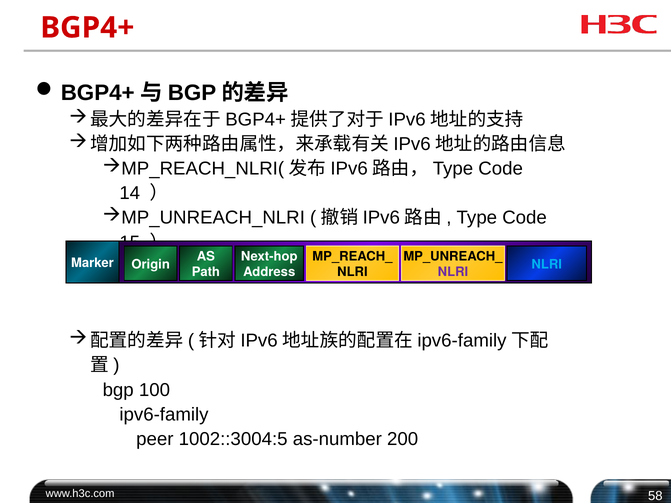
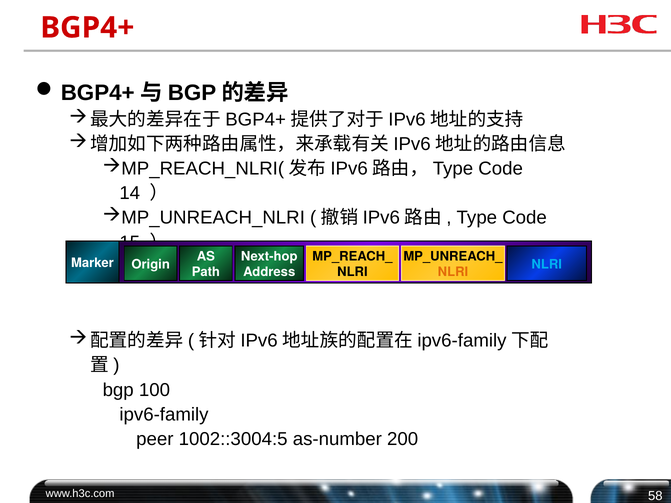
NLRI at (453, 272) colour: purple -> orange
